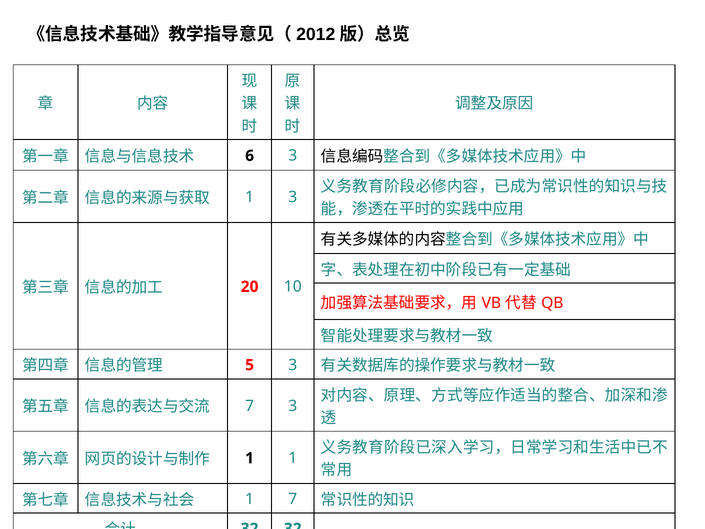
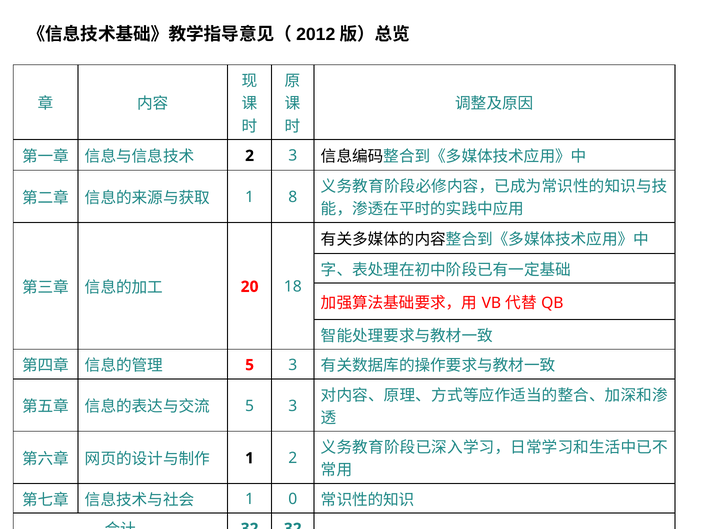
6 at (250, 156): 6 -> 2
1 3: 3 -> 8
10: 10 -> 18
7 at (250, 406): 7 -> 5
1 1: 1 -> 2
1 7: 7 -> 0
